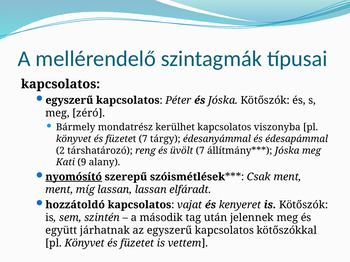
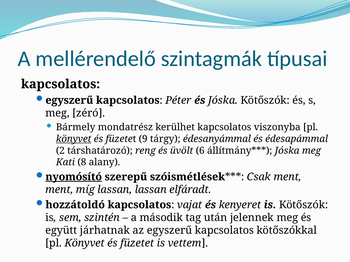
könyvet at (74, 139) underline: none -> present
füzetet 7: 7 -> 9
üvölt 7: 7 -> 6
9: 9 -> 8
